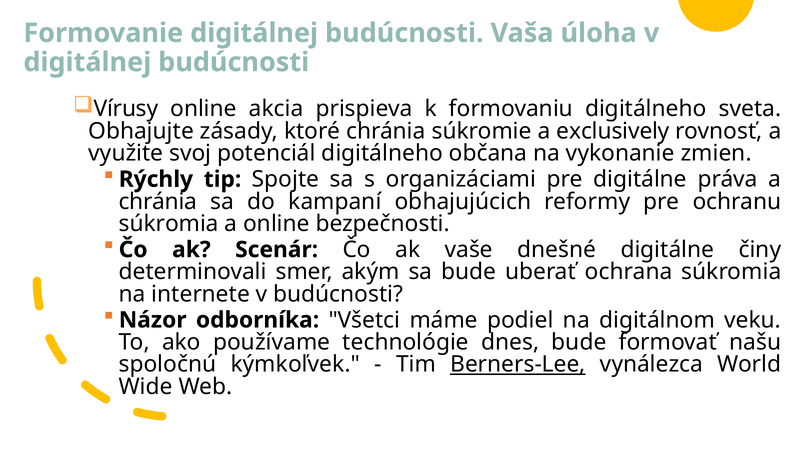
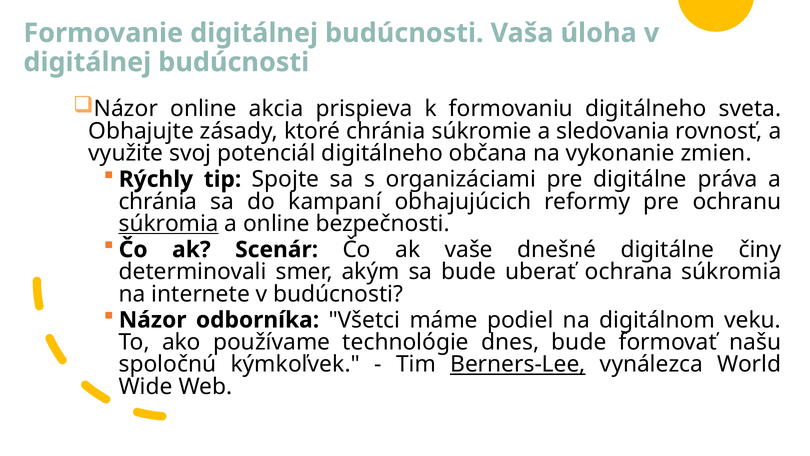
Vírusy at (126, 109): Vírusy -> Názor
exclusively: exclusively -> sledovania
súkromia at (169, 223) underline: none -> present
